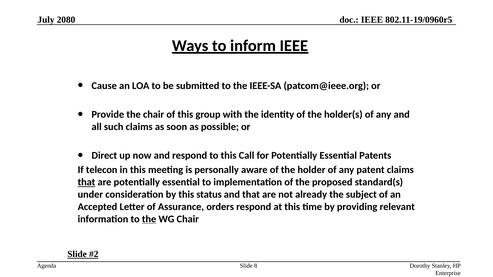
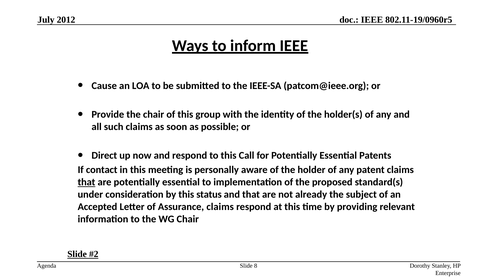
2080: 2080 -> 2012
telecon: telecon -> contact
Assurance orders: orders -> claims
the at (149, 219) underline: present -> none
